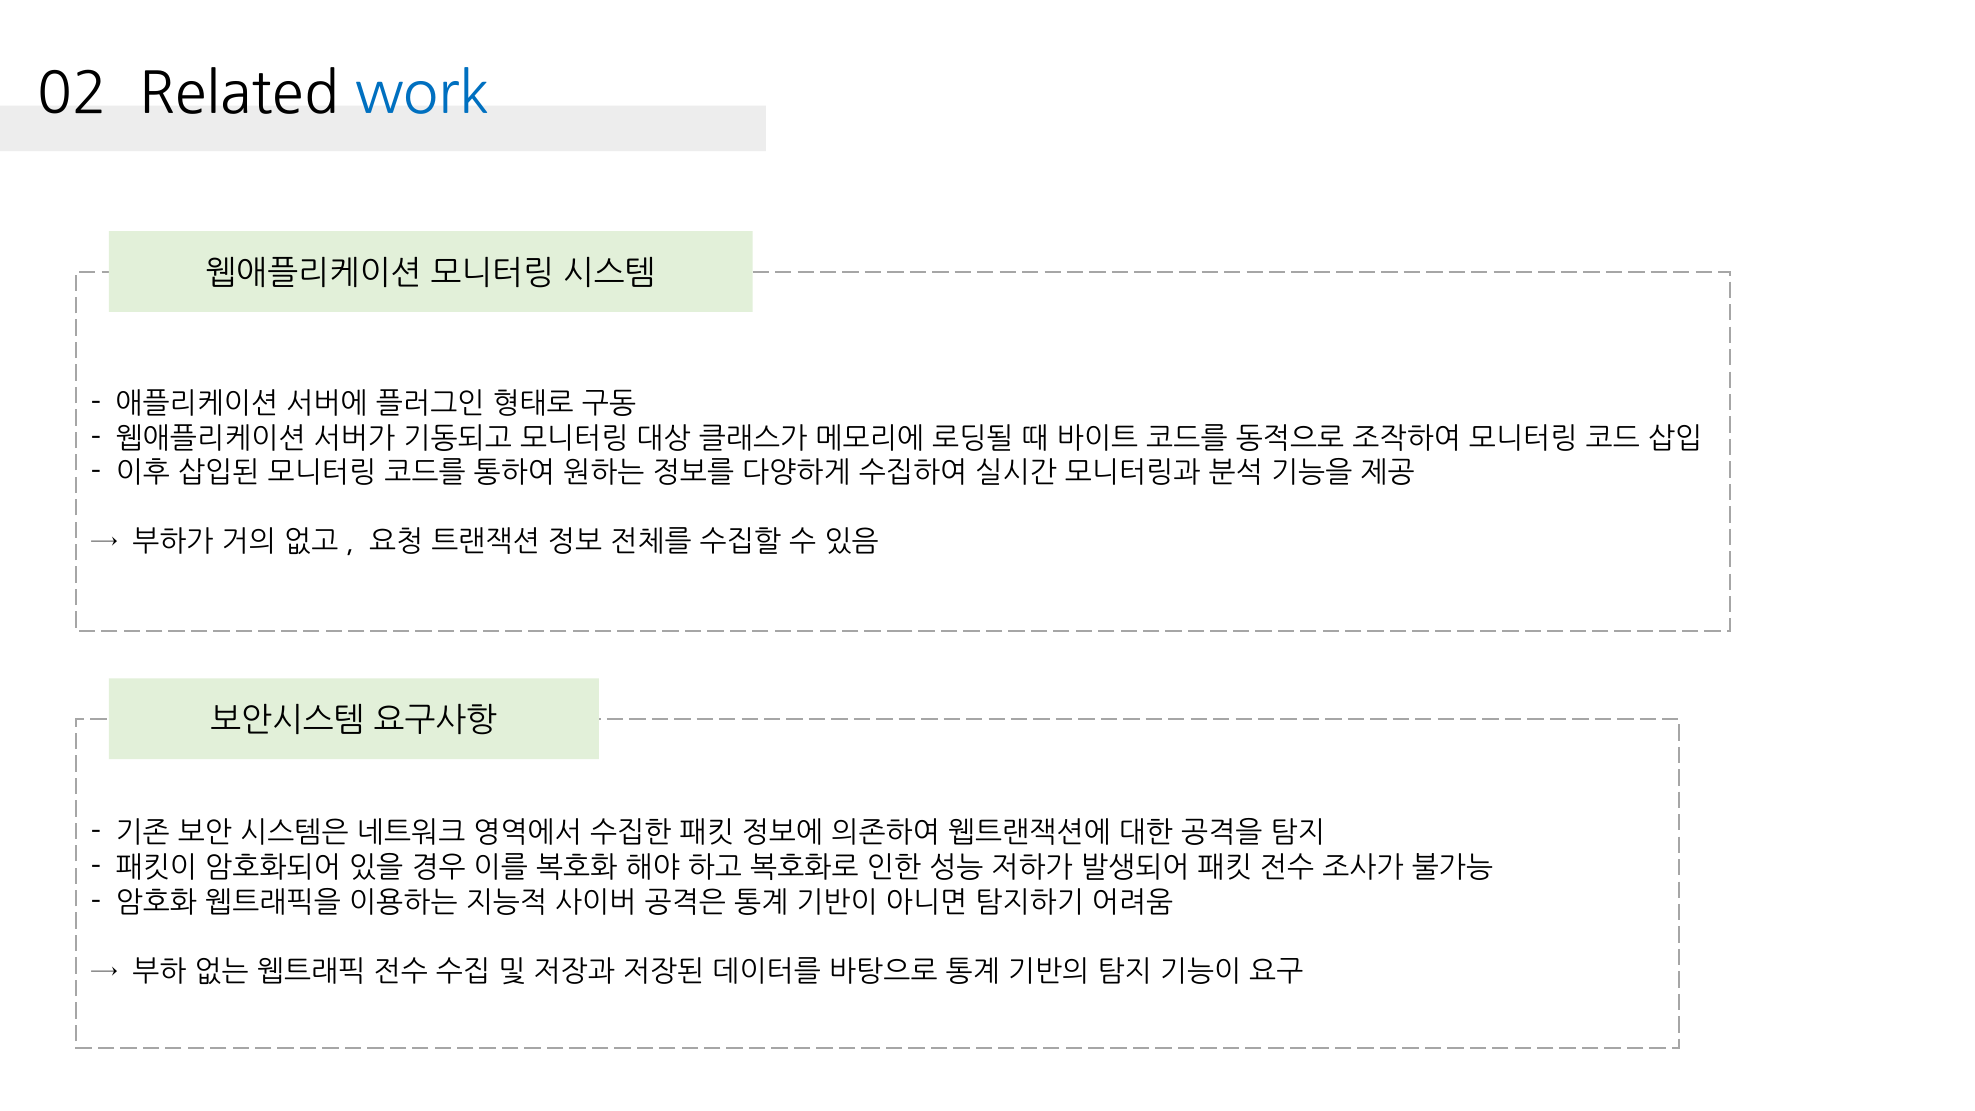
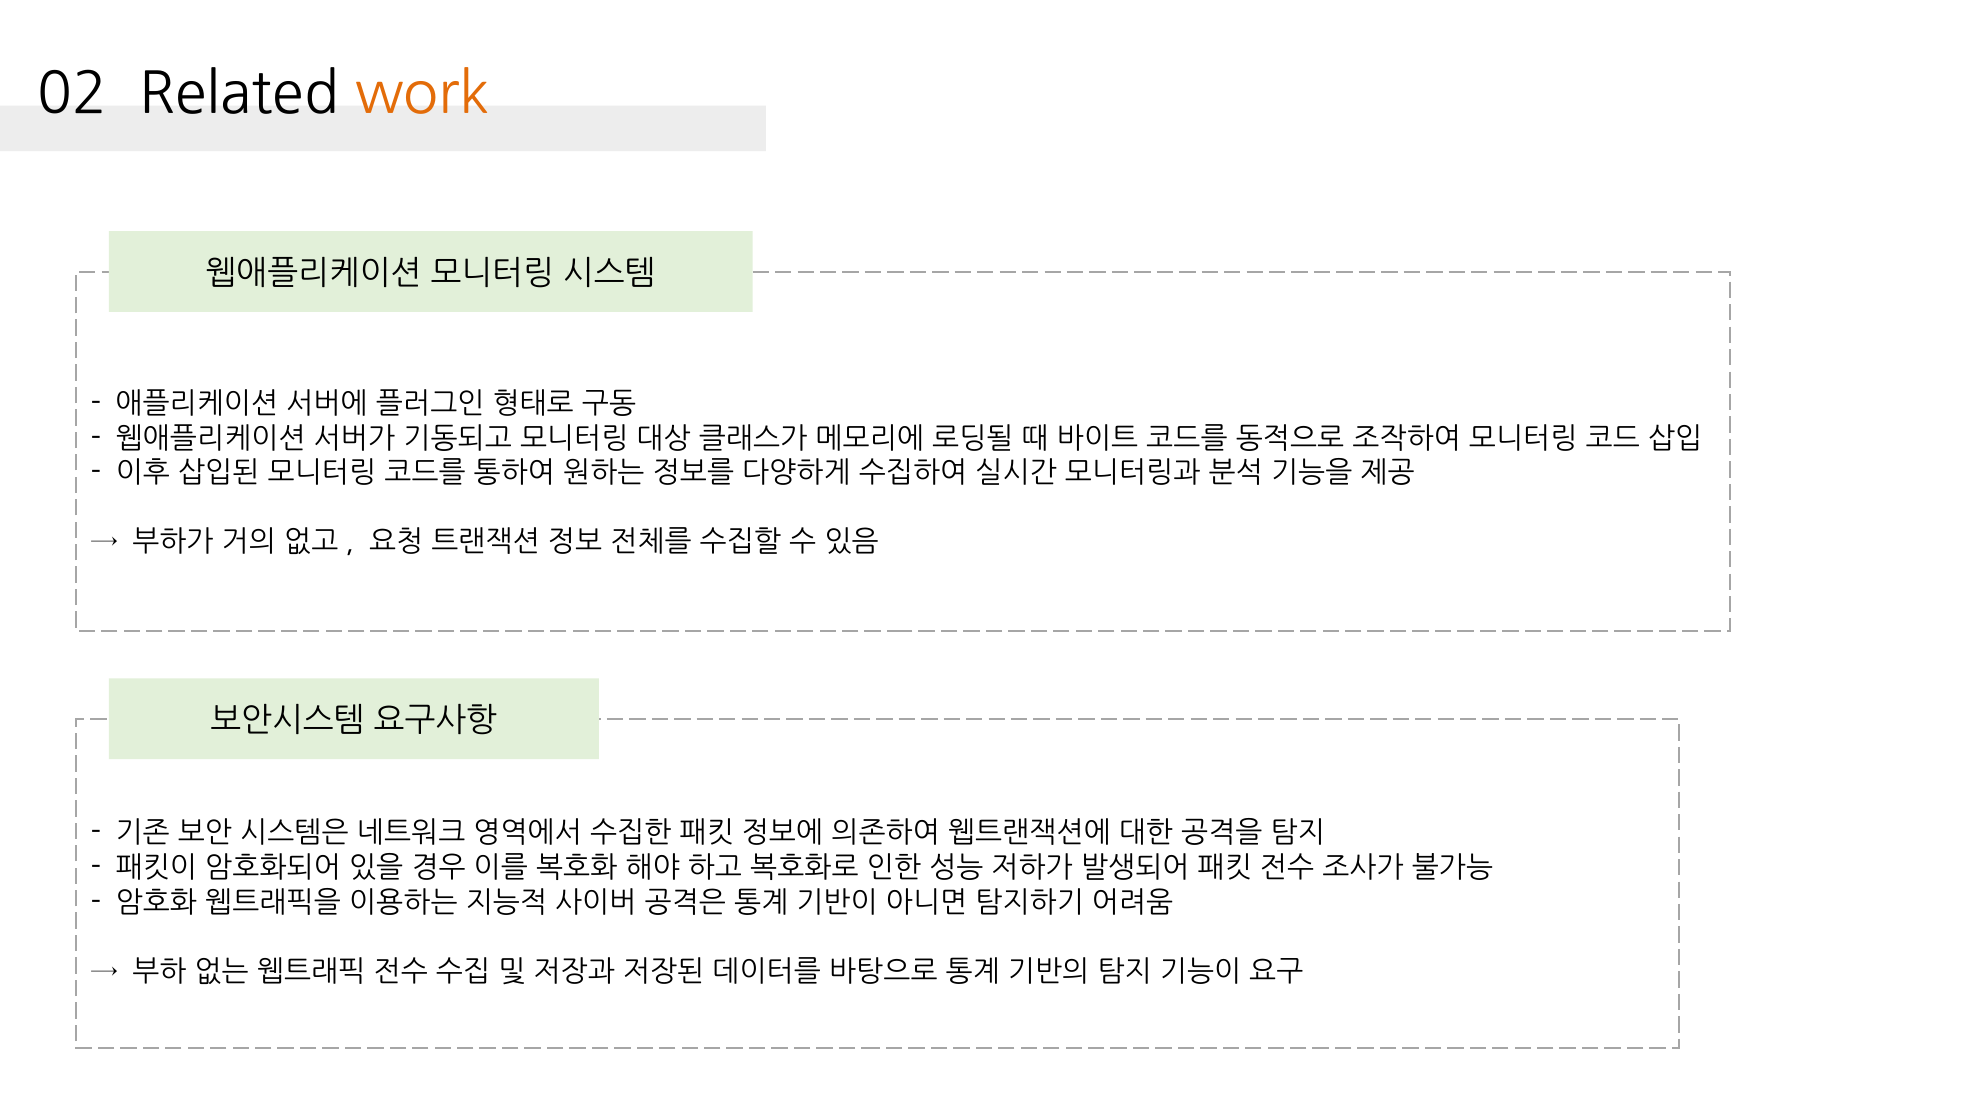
work colour: blue -> orange
